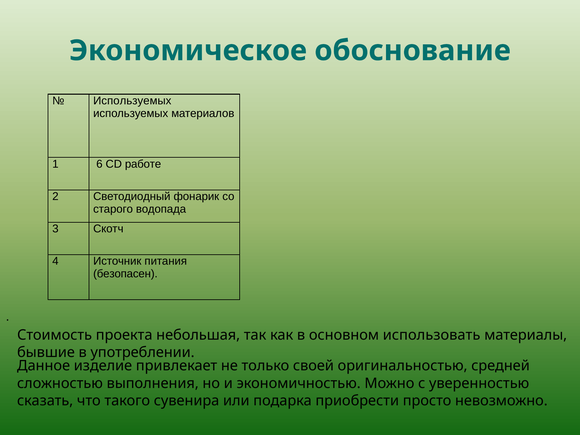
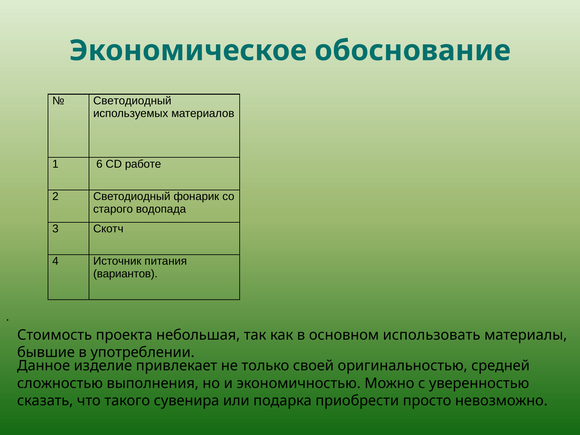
Используемых at (132, 101): Используемых -> Светодиодный
безопасен: безопасен -> вариантов
